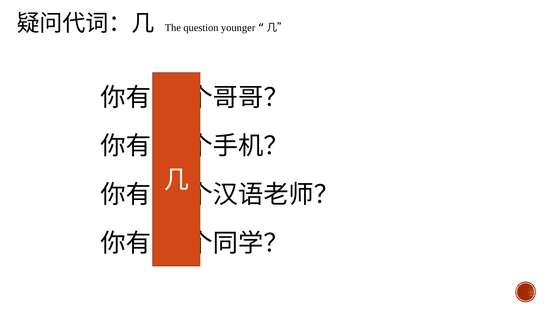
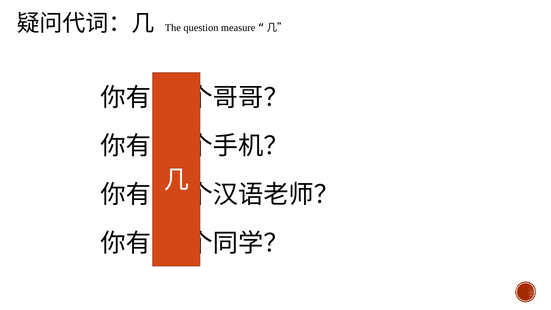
younger: younger -> measure
